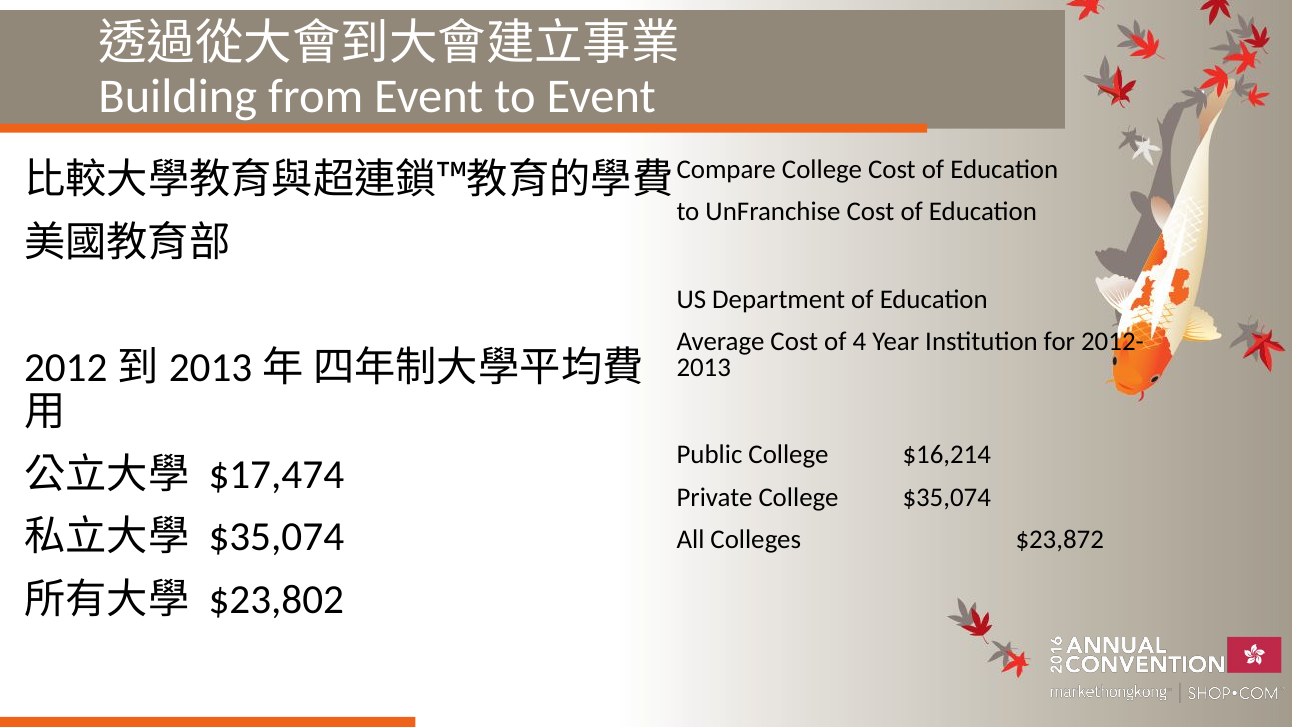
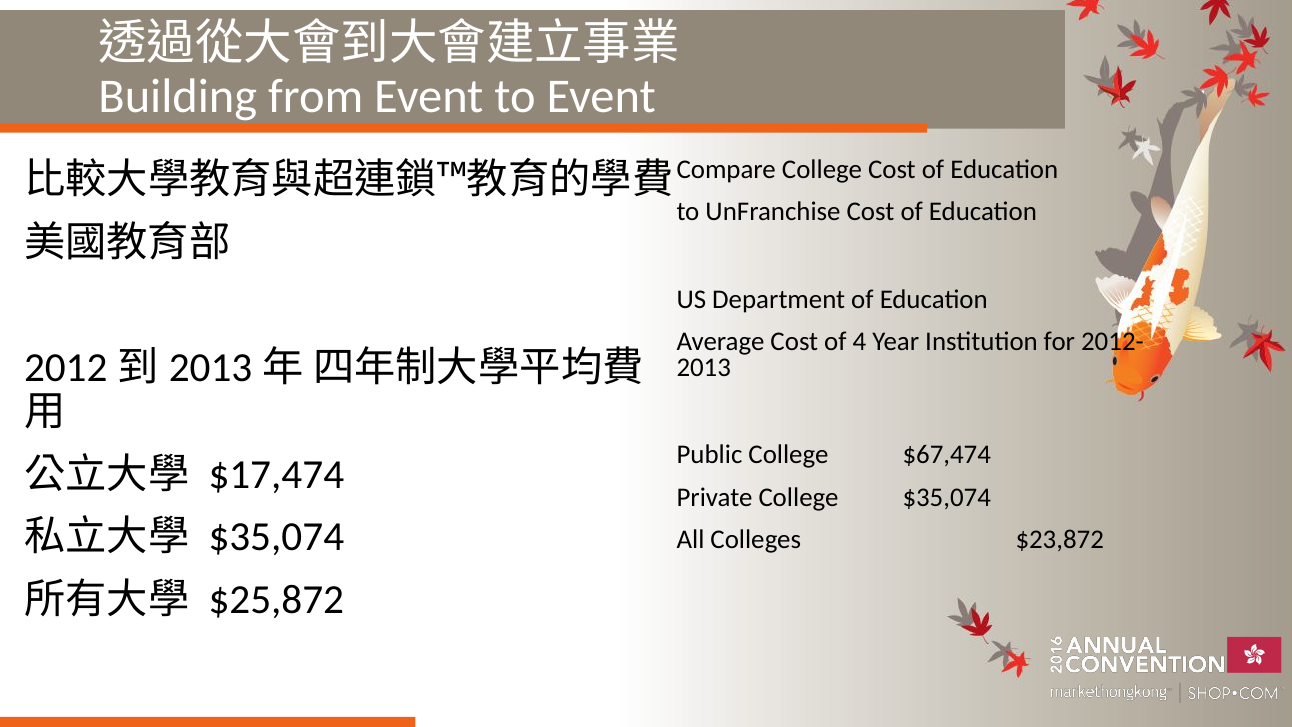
$16,214: $16,214 -> $67,474
$23,802: $23,802 -> $25,872
